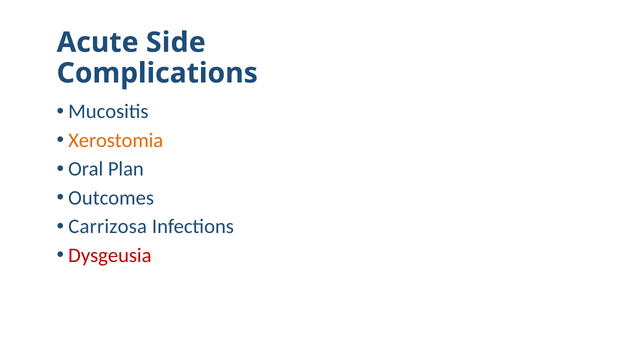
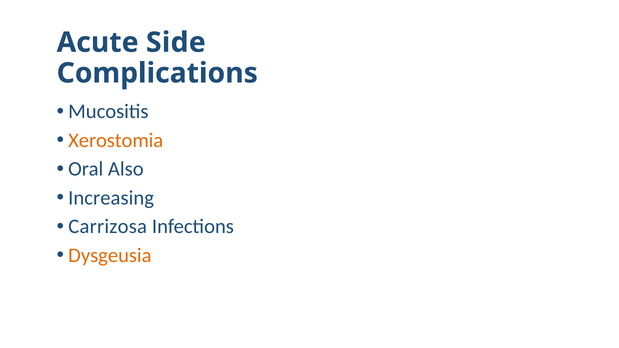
Plan: Plan -> Also
Outcomes: Outcomes -> Increasing
Dysgeusia colour: red -> orange
